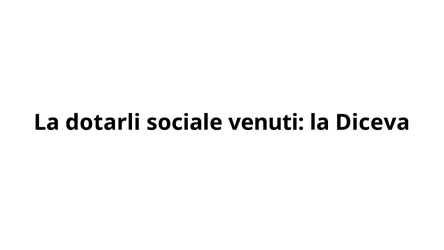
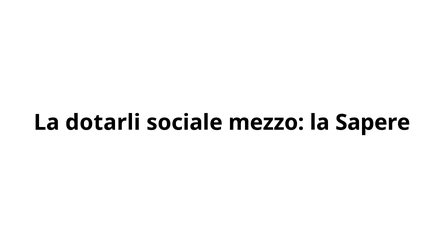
venuti: venuti -> mezzo
Diceva: Diceva -> Sapere
